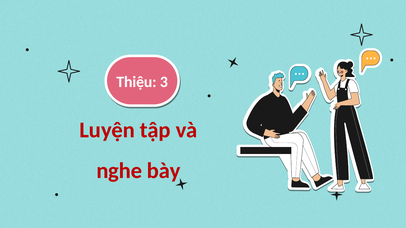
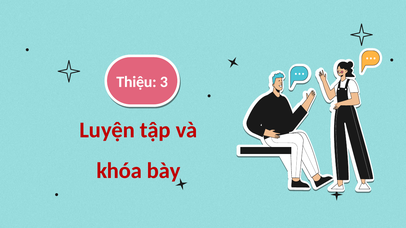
nghe: nghe -> khóa
